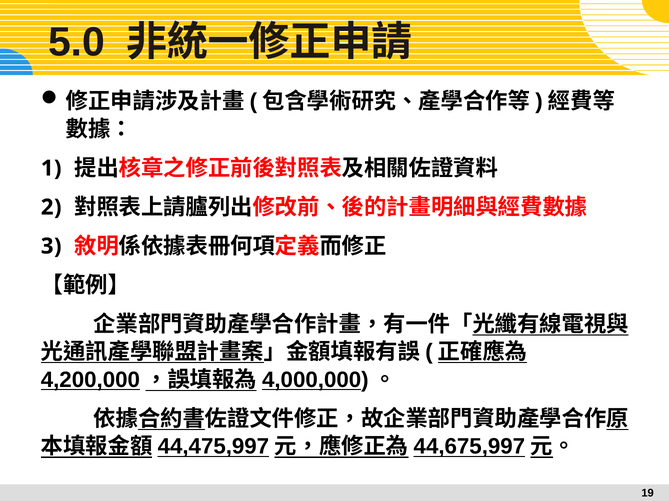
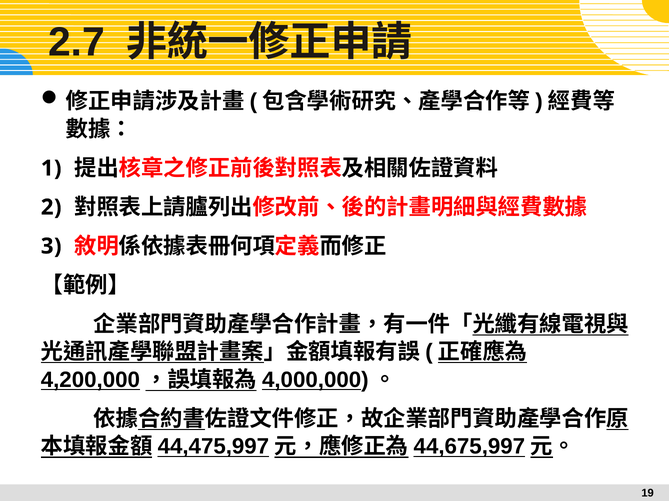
5.0: 5.0 -> 2.7
